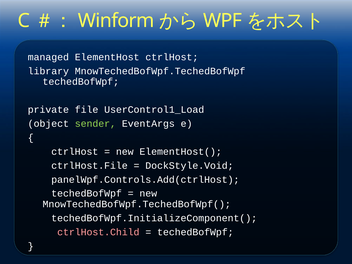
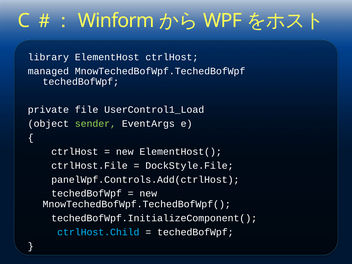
managed: managed -> library
library: library -> managed
DockStyle.Void: DockStyle.Void -> DockStyle.File
ctrlHost.Child colour: pink -> light blue
